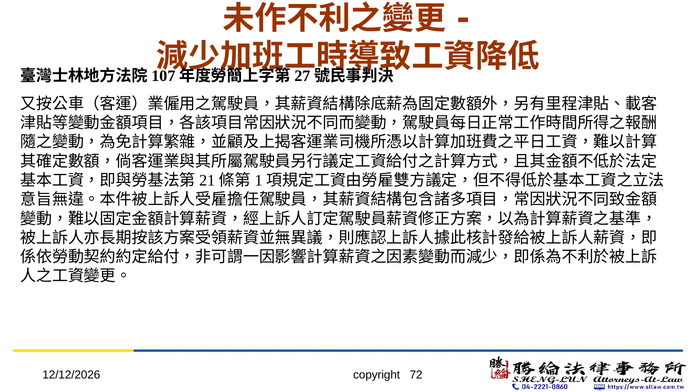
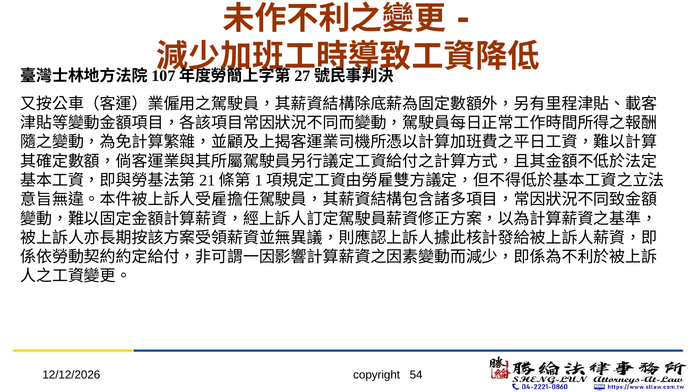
72: 72 -> 54
